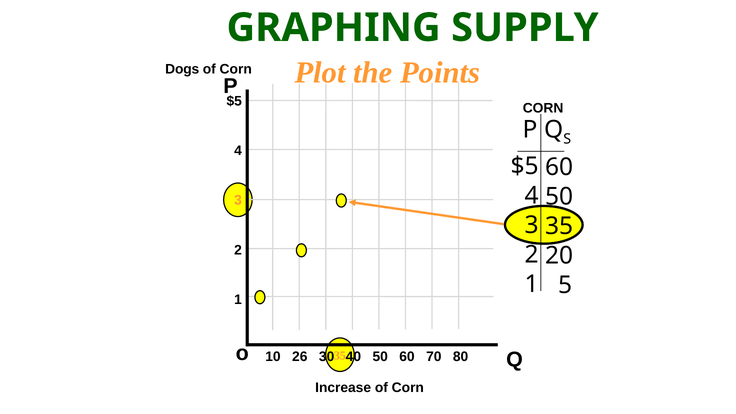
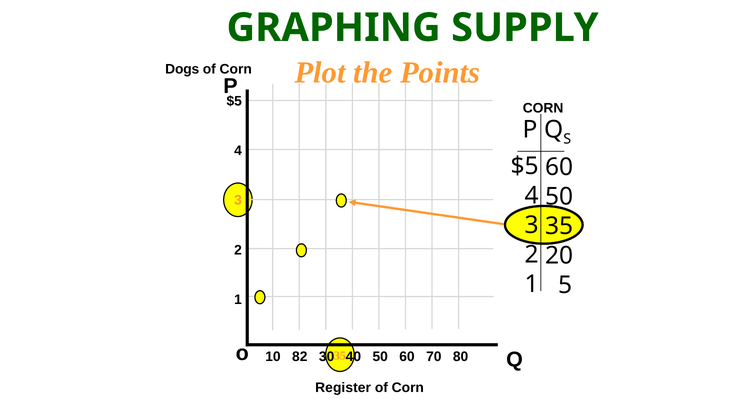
26: 26 -> 82
Increase: Increase -> Register
